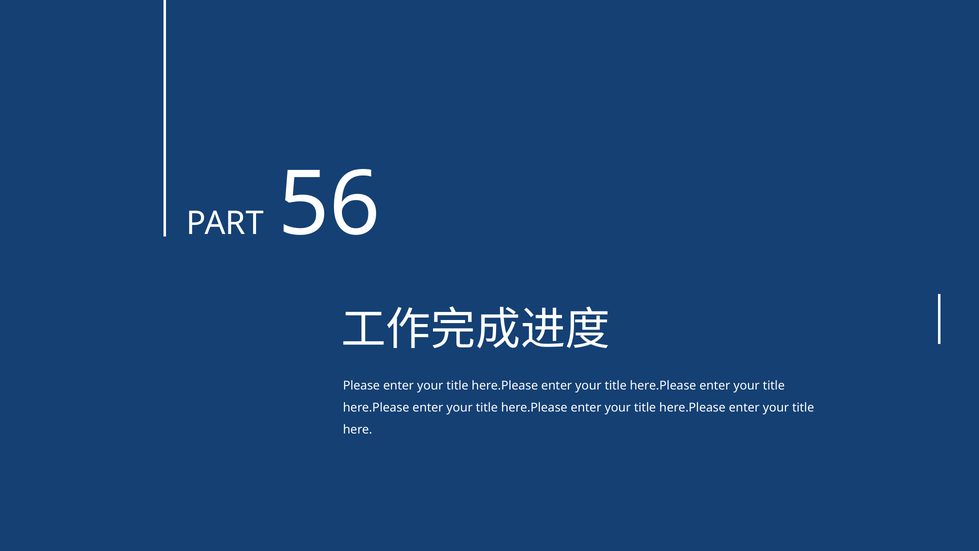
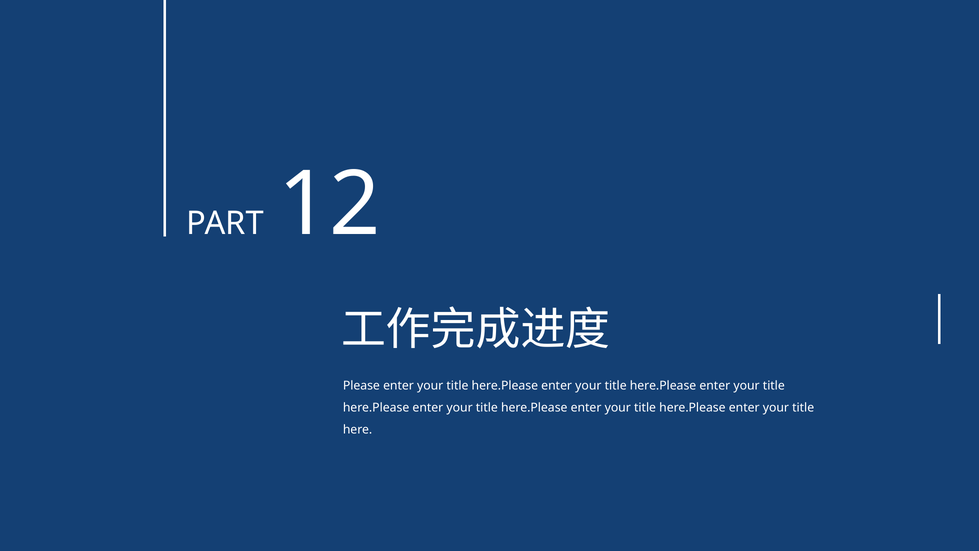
56: 56 -> 12
